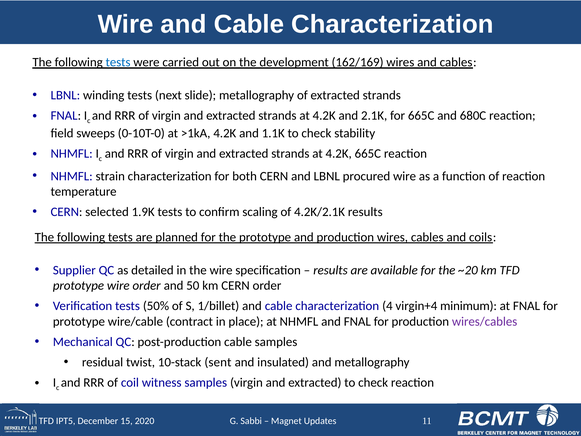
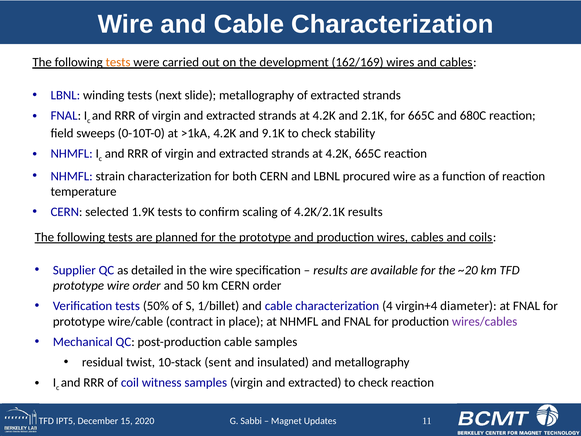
tests at (118, 62) colour: blue -> orange
1.1K: 1.1K -> 9.1K
minimum: minimum -> diameter
